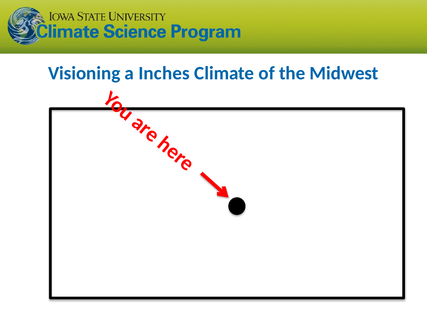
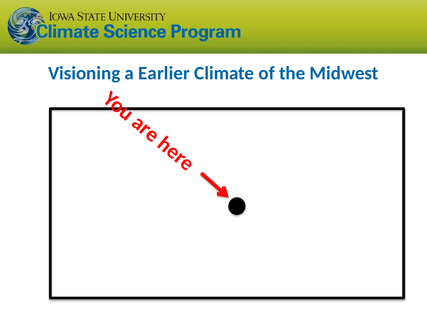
Inches: Inches -> Earlier
